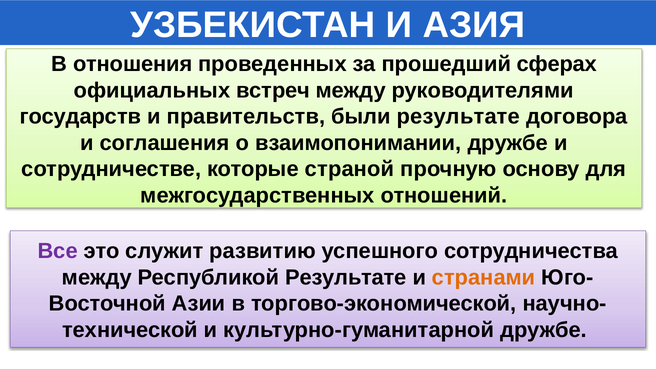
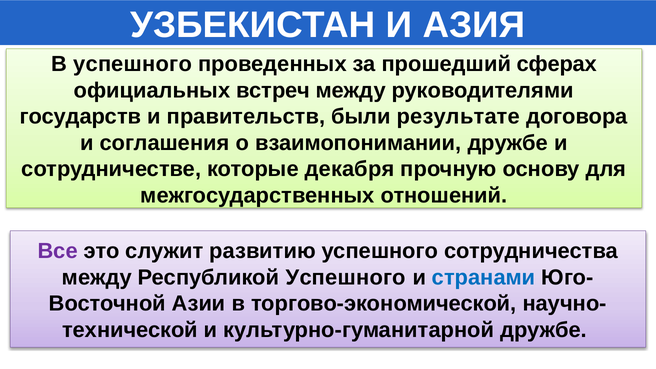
В отношения: отношения -> успешного
страной: страной -> декабря
Республикой Результате: Результате -> Успешного
странами colour: orange -> blue
